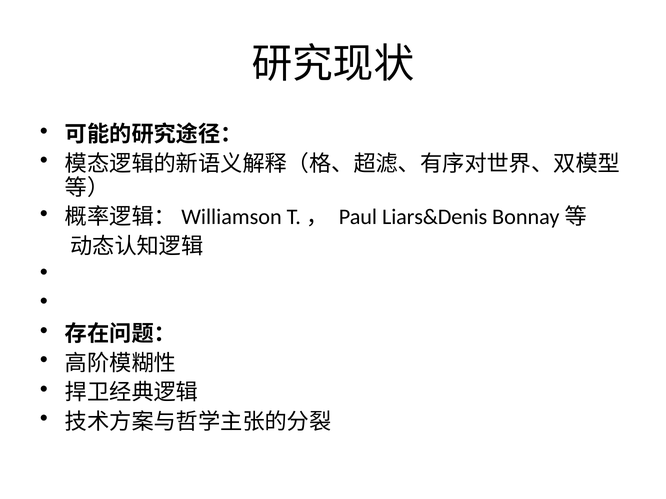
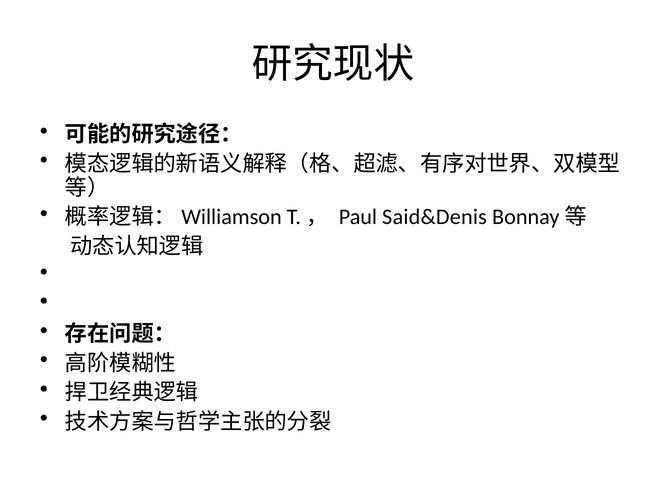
Liars&Denis: Liars&Denis -> Said&Denis
